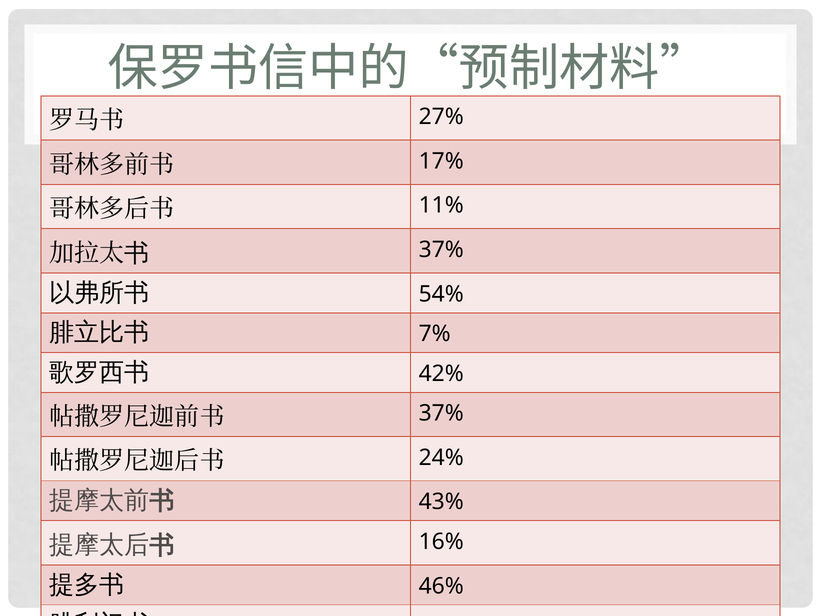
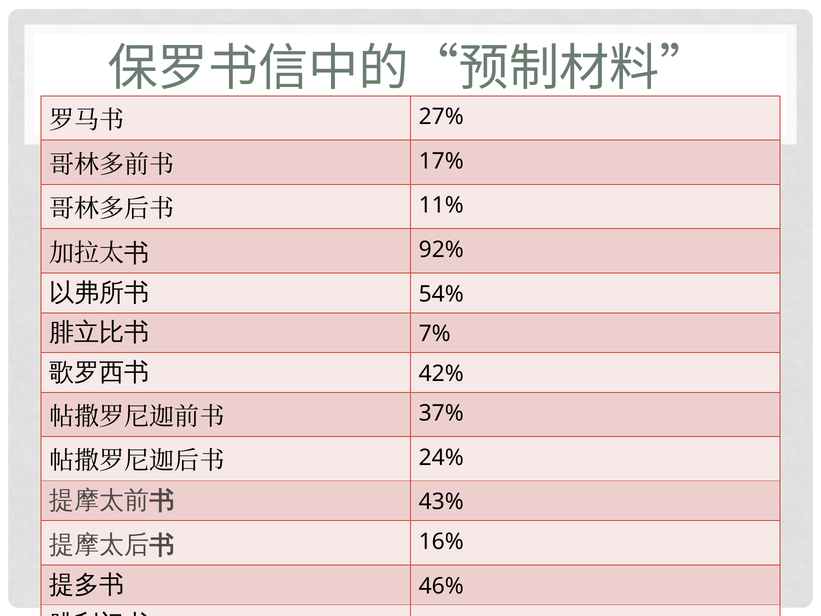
37% at (441, 250): 37% -> 92%
